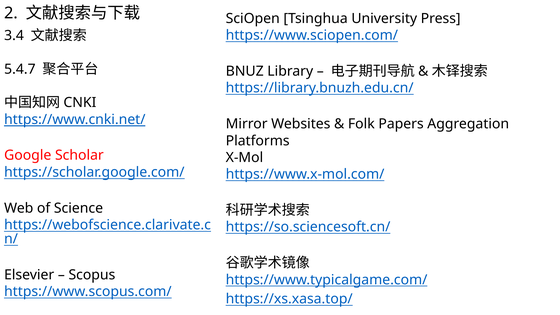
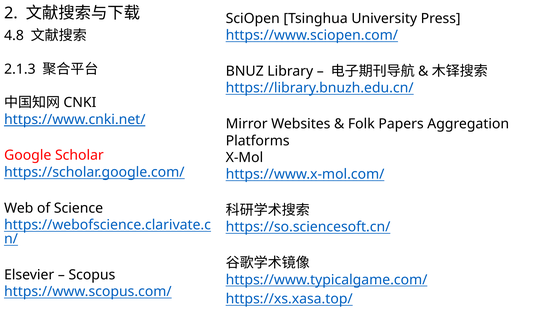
3.4: 3.4 -> 4.8
5.4.7: 5.4.7 -> 2.1.3
